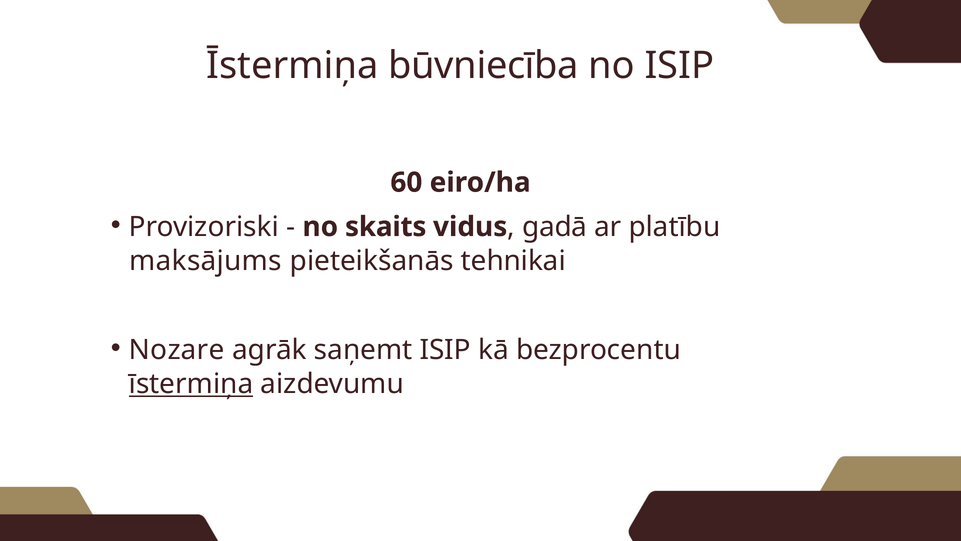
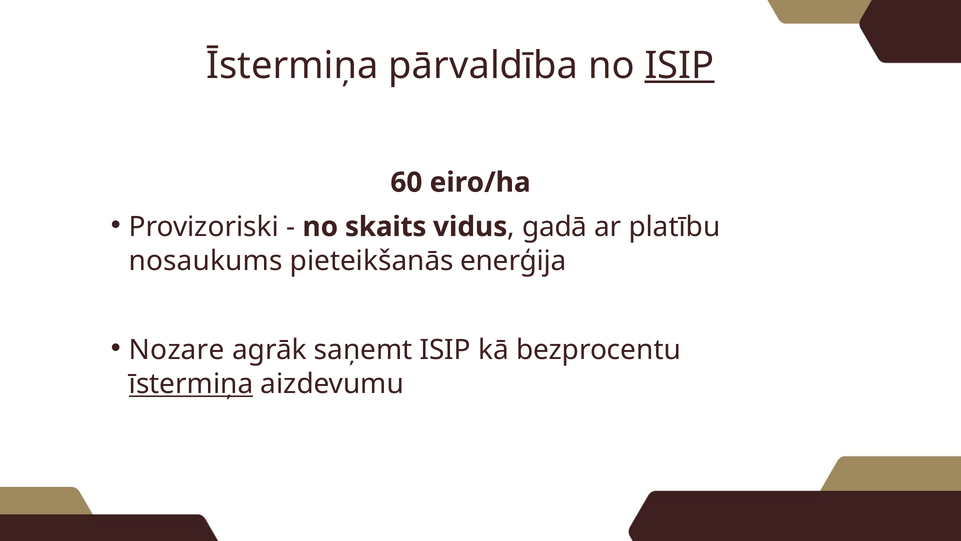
būvniecība: būvniecība -> pārvaldība
ISIP at (679, 65) underline: none -> present
maksājums: maksājums -> nosaukums
tehnikai: tehnikai -> enerģija
